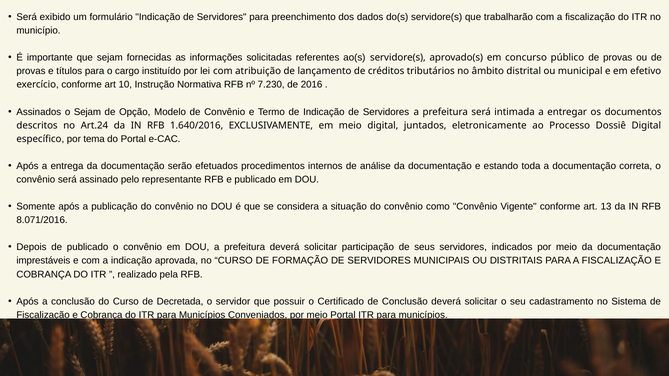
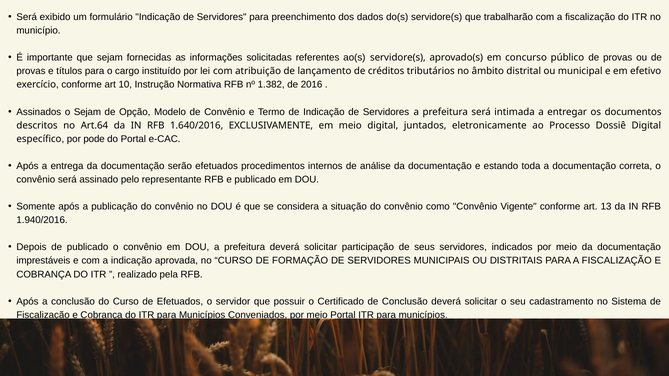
7.230: 7.230 -> 1.382
Art.24: Art.24 -> Art.64
tema: tema -> pode
8.071/2016: 8.071/2016 -> 1.940/2016
de Decretada: Decretada -> Efetuados
